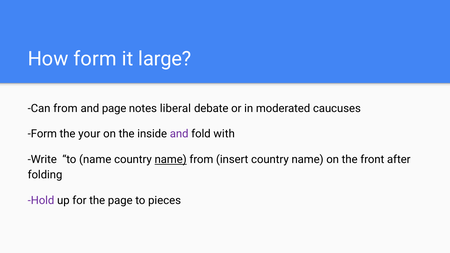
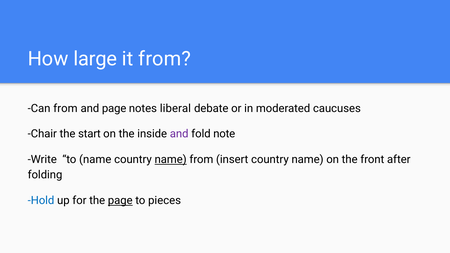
How form: form -> large
it large: large -> from
Form at (42, 134): Form -> Chair
your: your -> start
with: with -> note
Hold colour: purple -> blue
page at (120, 201) underline: none -> present
